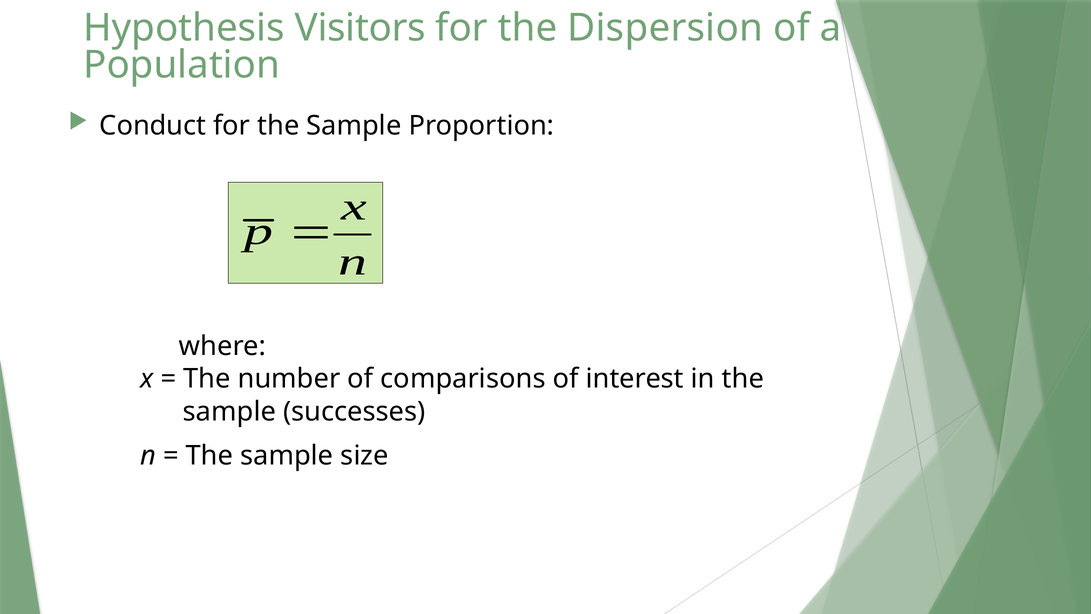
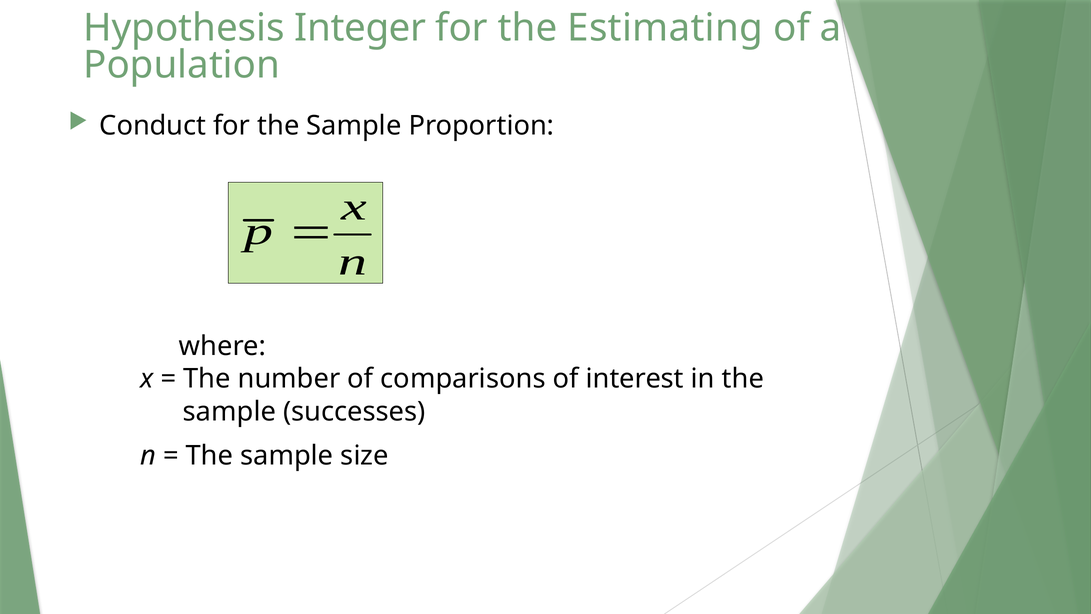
Visitors: Visitors -> Integer
Dispersion: Dispersion -> Estimating
